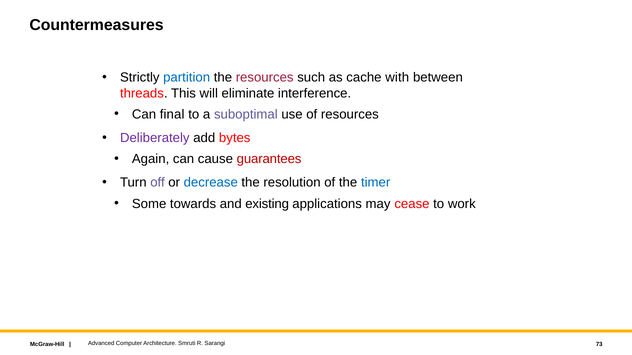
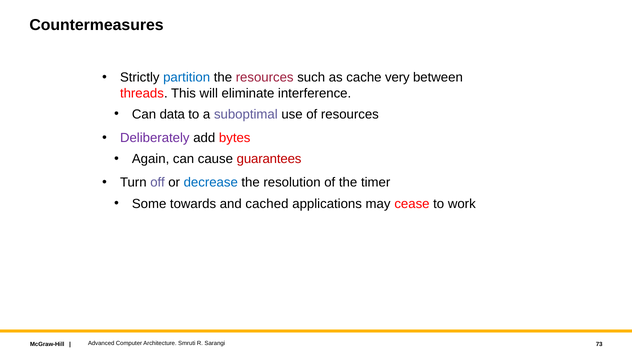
with: with -> very
final: final -> data
timer colour: blue -> black
existing: existing -> cached
